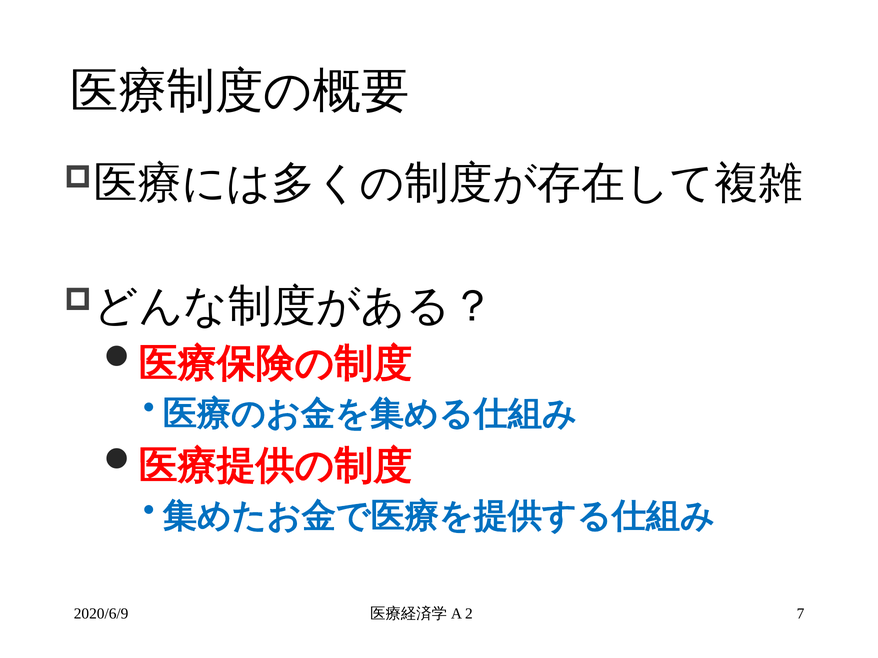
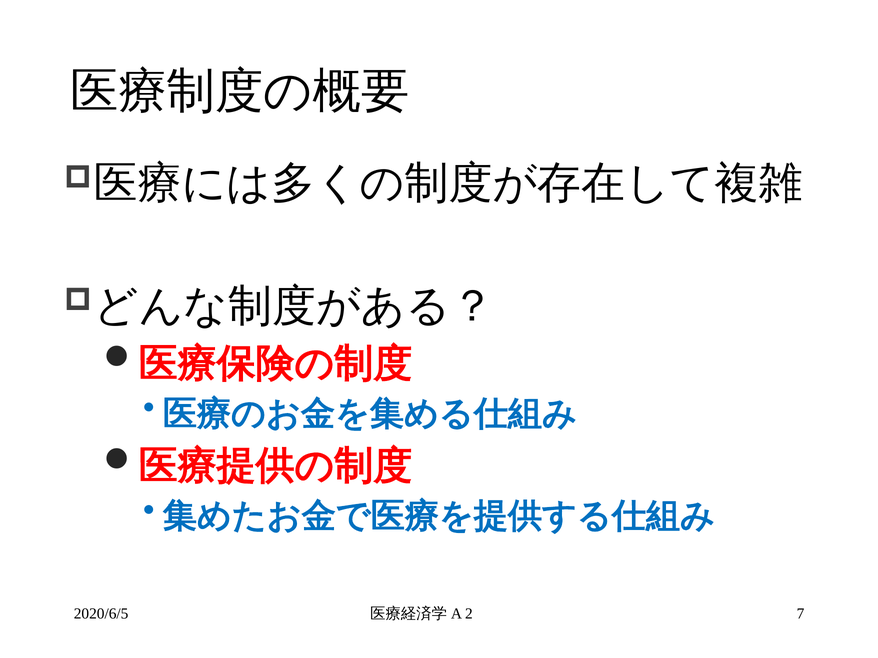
2020/6/9: 2020/6/9 -> 2020/6/5
